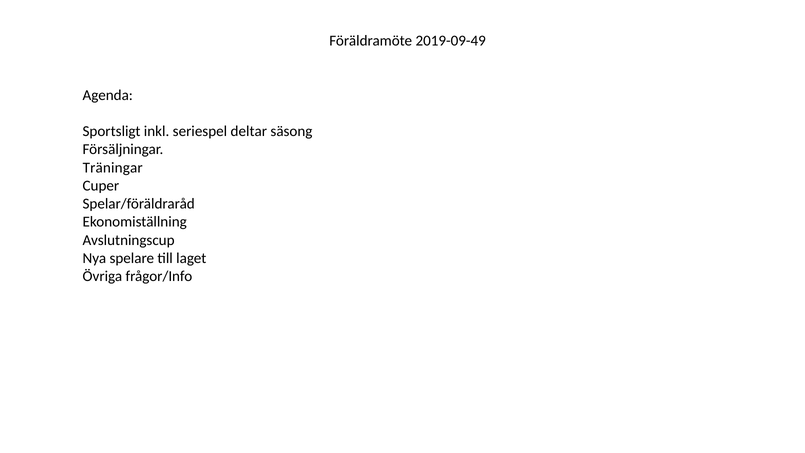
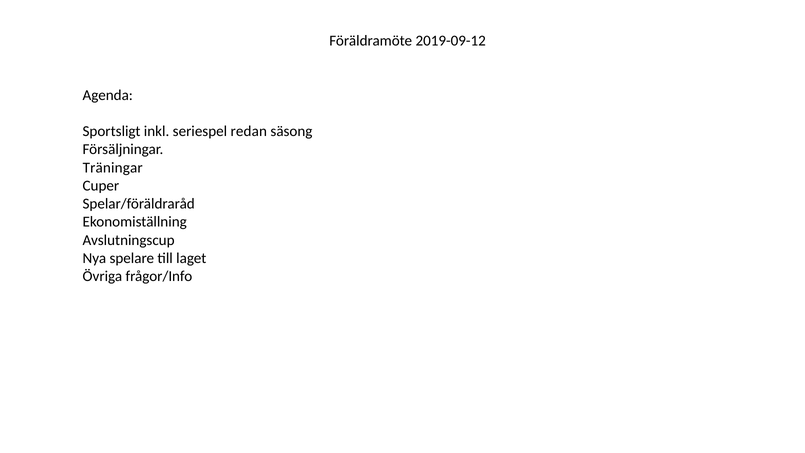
2019-09-49: 2019-09-49 -> 2019-09-12
deltar: deltar -> redan
